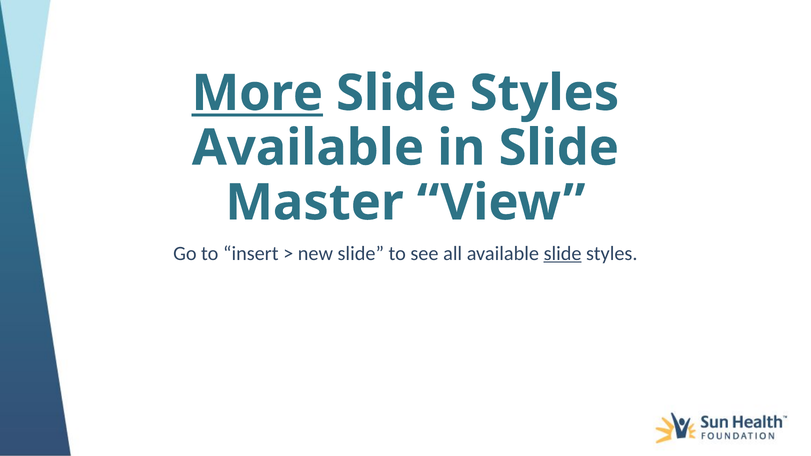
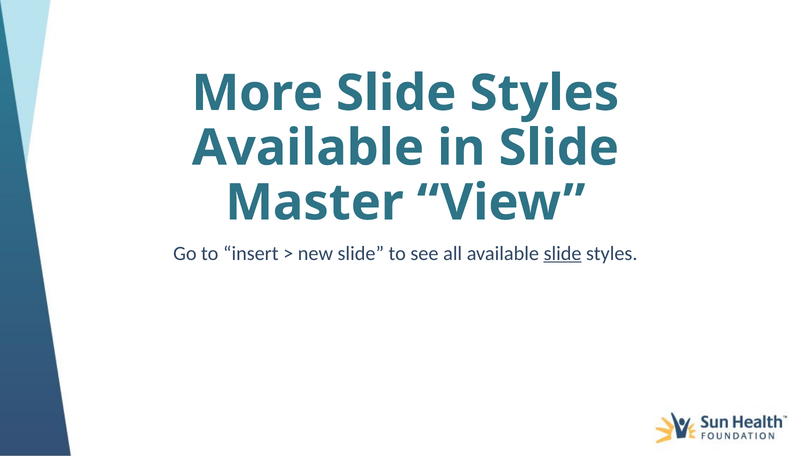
More underline: present -> none
